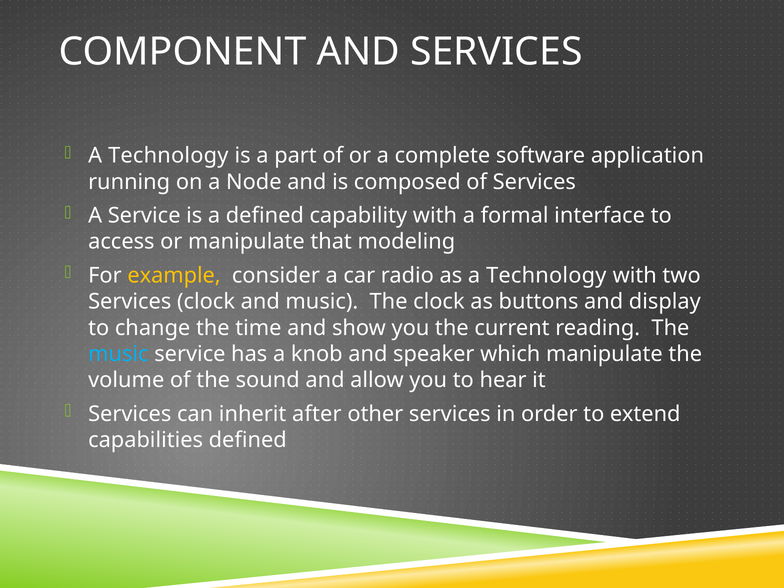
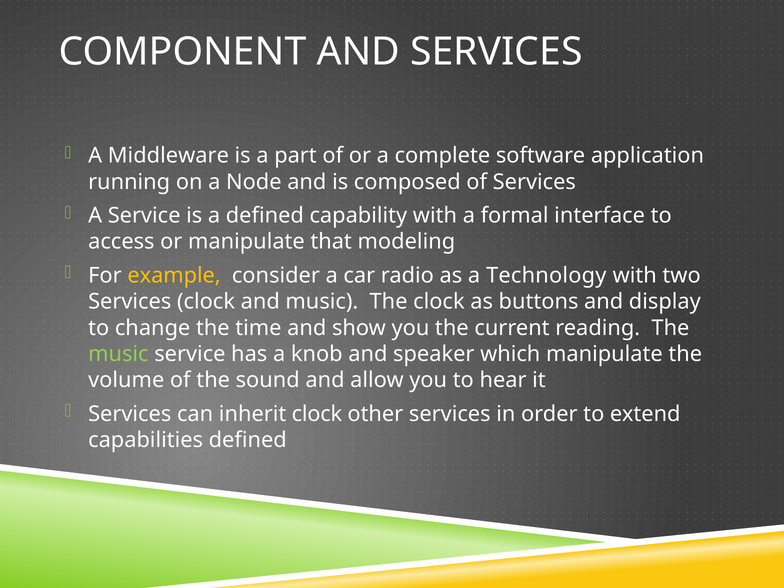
Technology at (168, 156): Technology -> Middleware
music at (118, 354) colour: light blue -> light green
inherit after: after -> clock
